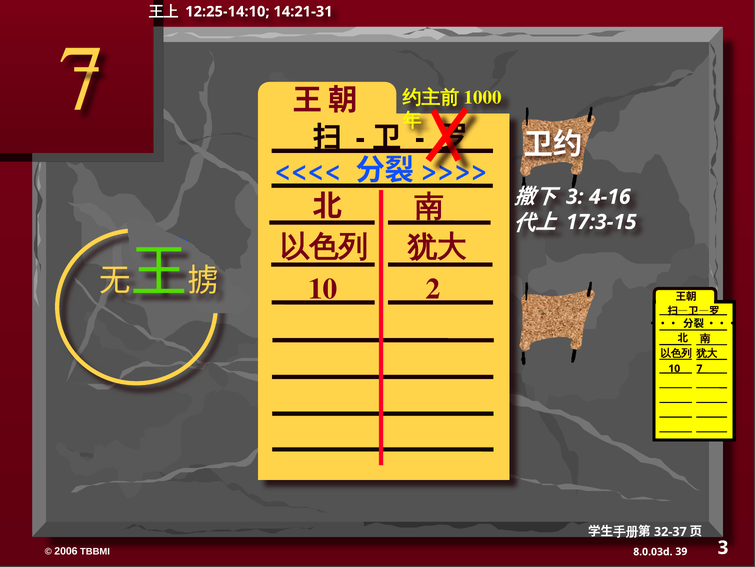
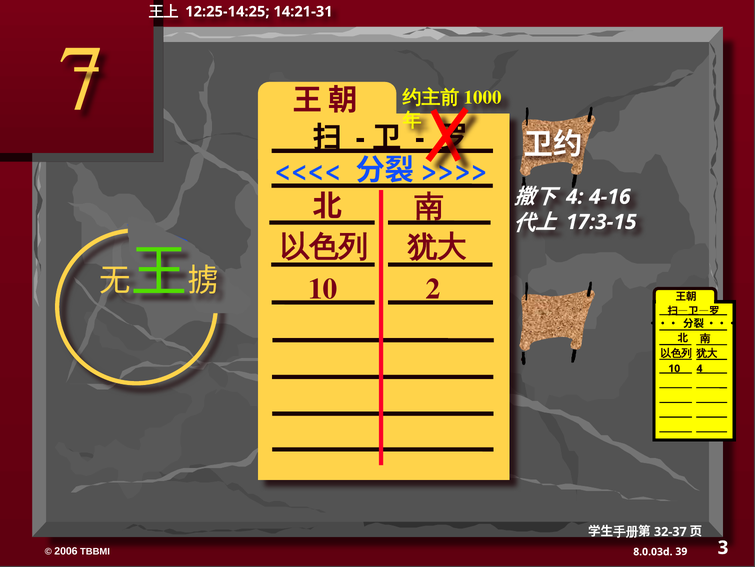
12:25-14:10: 12:25-14:10 -> 12:25-14:25
3 at (575, 197): 3 -> 4
10 7: 7 -> 4
